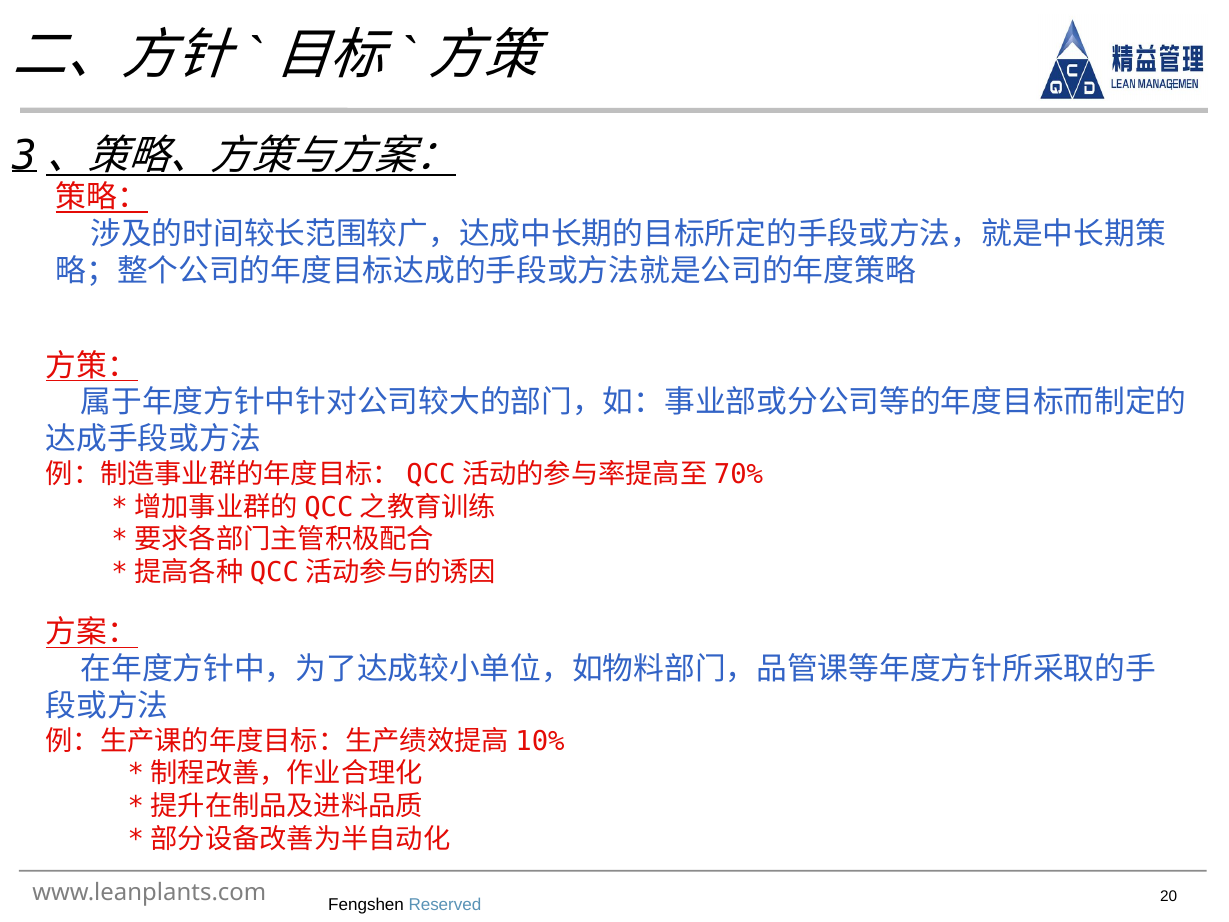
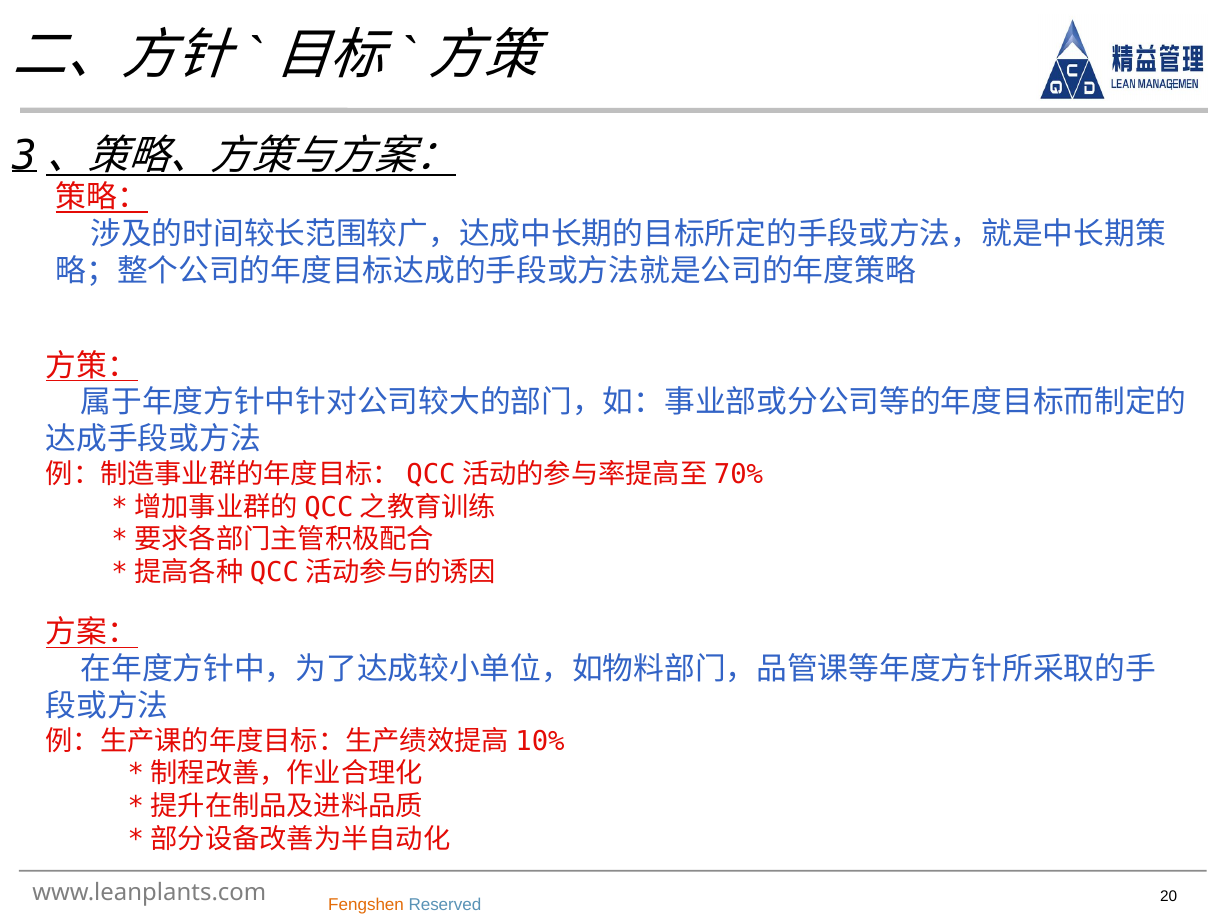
Fengshen colour: black -> orange
